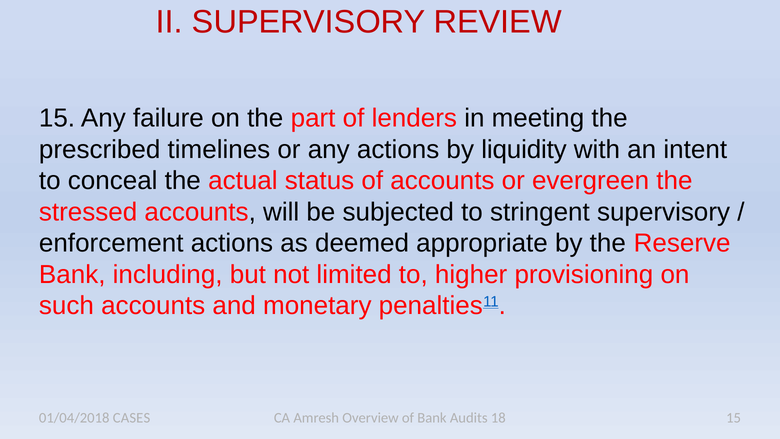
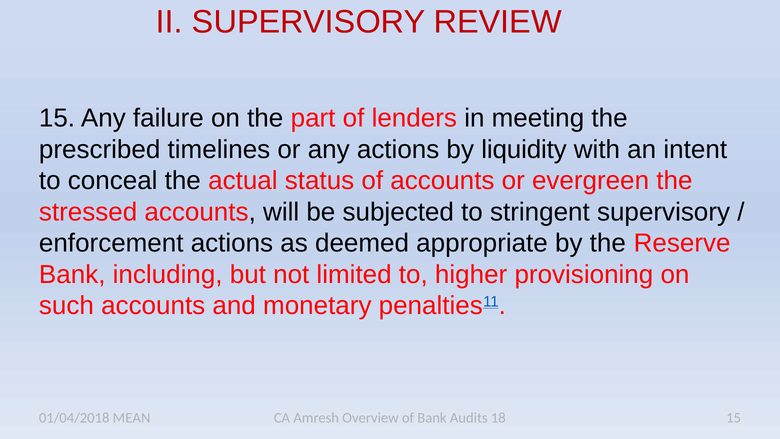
CASES: CASES -> MEAN
